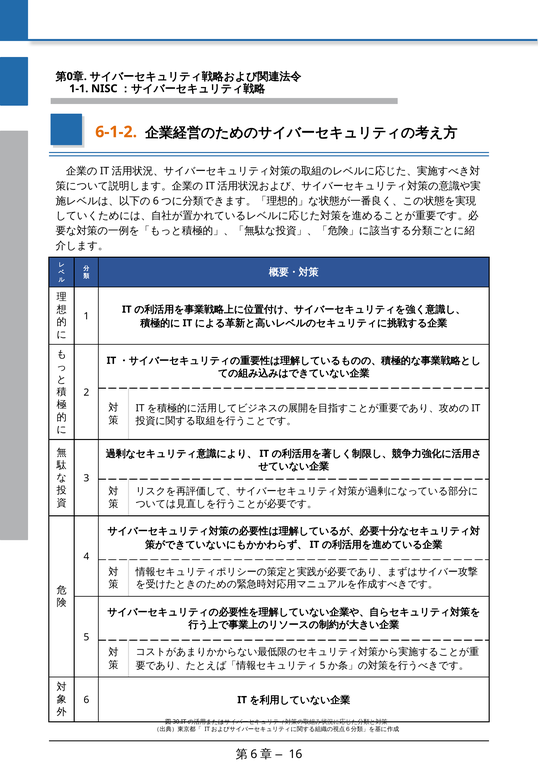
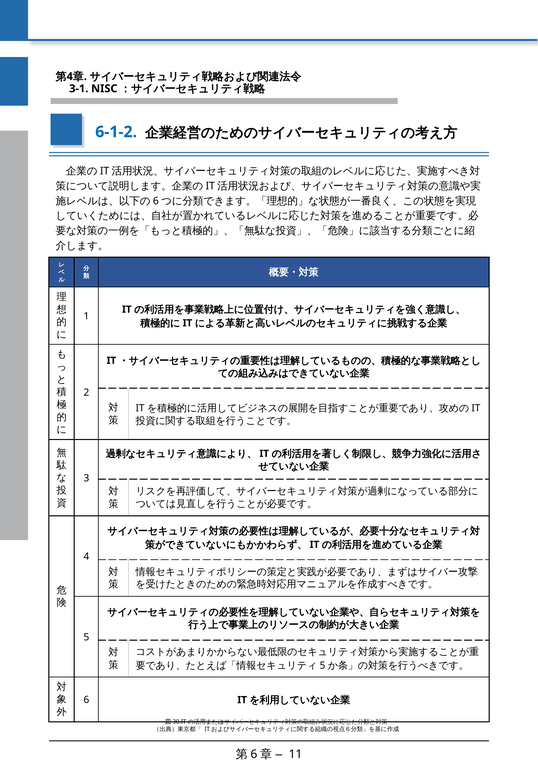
0 at (70, 76): 0 -> 4
1-1: 1-1 -> 3-1
6-1-2 colour: orange -> blue
16: 16 -> 11
